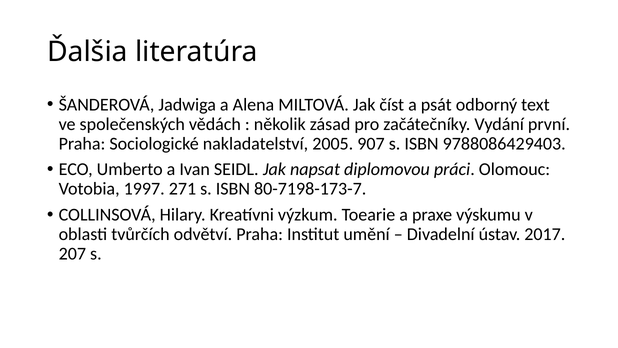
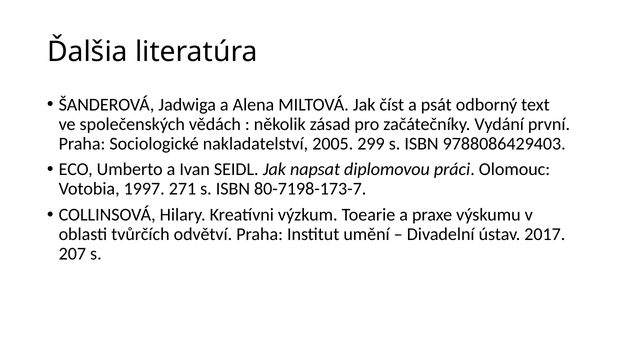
907: 907 -> 299
